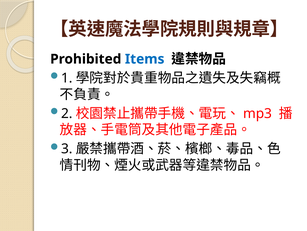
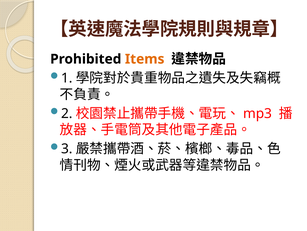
Items colour: blue -> orange
